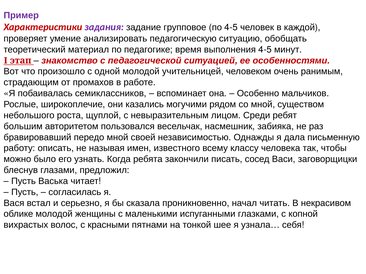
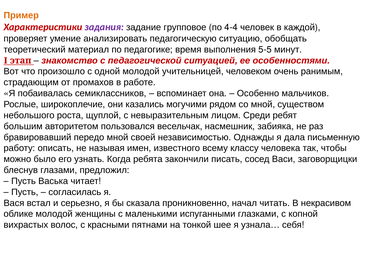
Пример colour: purple -> orange
4-5 at (231, 27): 4-5 -> 4-4
4-5 at (265, 50): 4-5 -> 5-5
